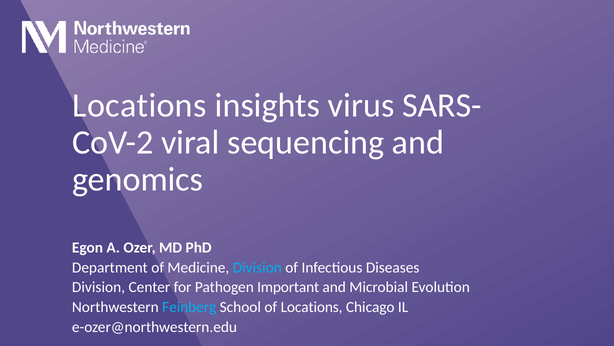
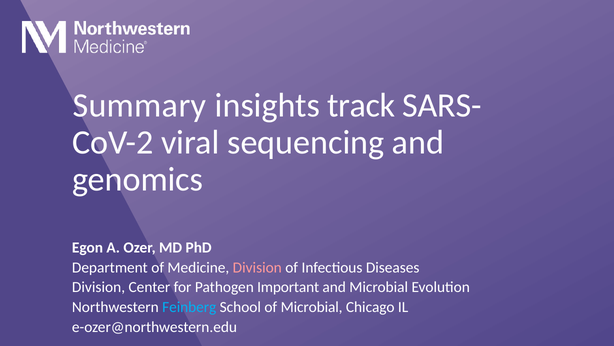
Locations at (139, 105): Locations -> Summary
virus: virus -> track
Division at (257, 267) colour: light blue -> pink
of Locations: Locations -> Microbial
